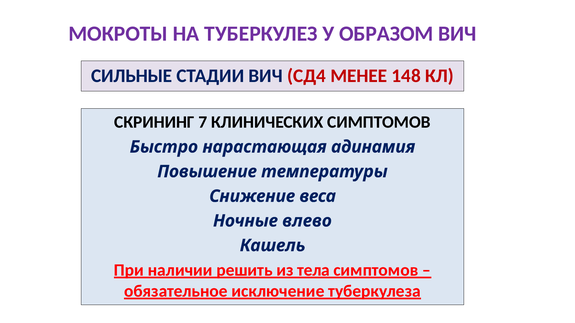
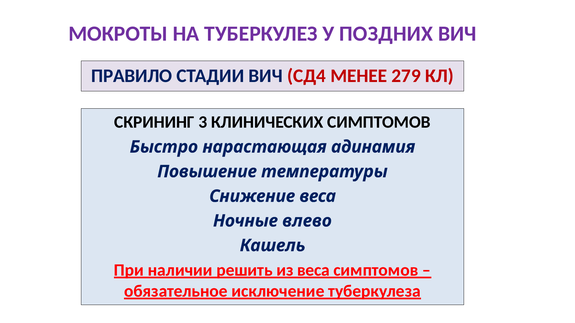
ОБРАЗОМ: ОБРАЗОМ -> ПОЗДНИХ
СИЛЬНЫЕ: СИЛЬНЫЕ -> ПРАВИЛО
148: 148 -> 279
7: 7 -> 3
из тела: тела -> веса
